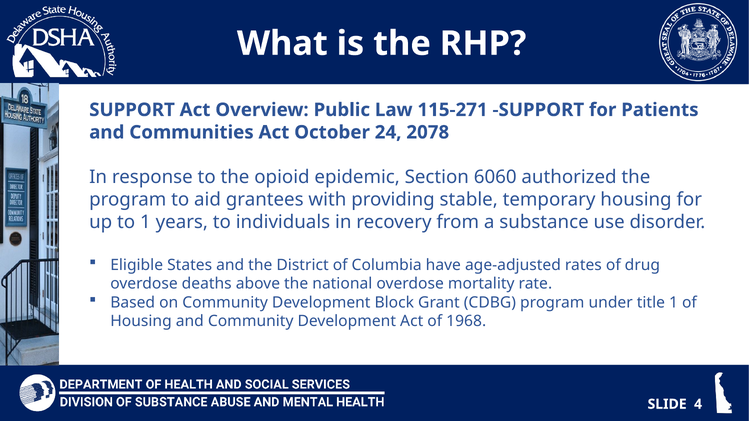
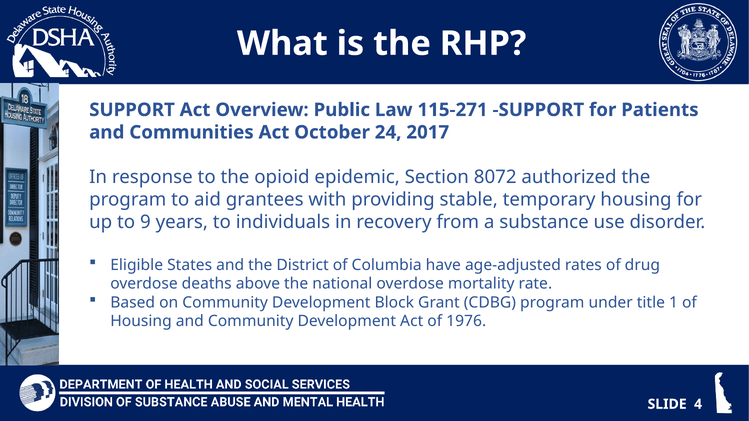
2078: 2078 -> 2017
6060: 6060 -> 8072
to 1: 1 -> 9
1968: 1968 -> 1976
